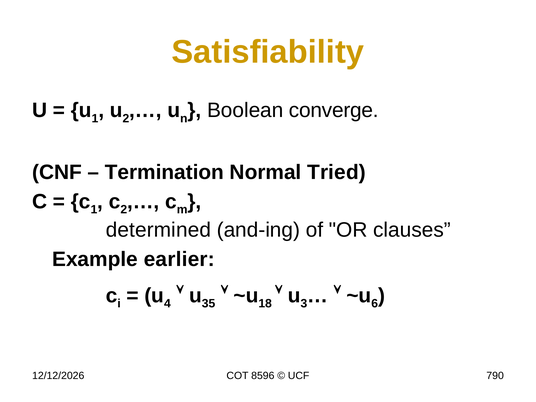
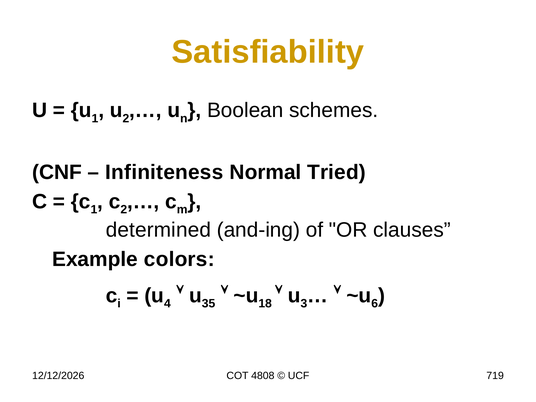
converge: converge -> schemes
Termination: Termination -> Infiniteness
earlier: earlier -> colors
8596: 8596 -> 4808
790: 790 -> 719
